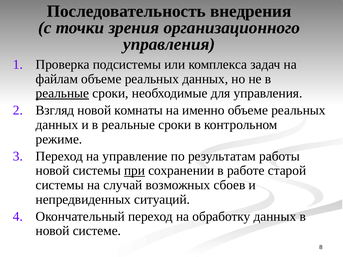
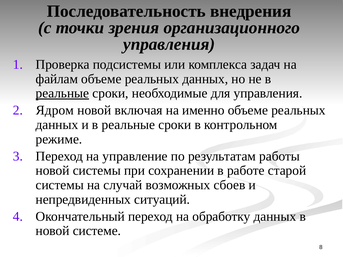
Взгляд: Взгляд -> Ядром
комнаты: комнаты -> включая
при underline: present -> none
